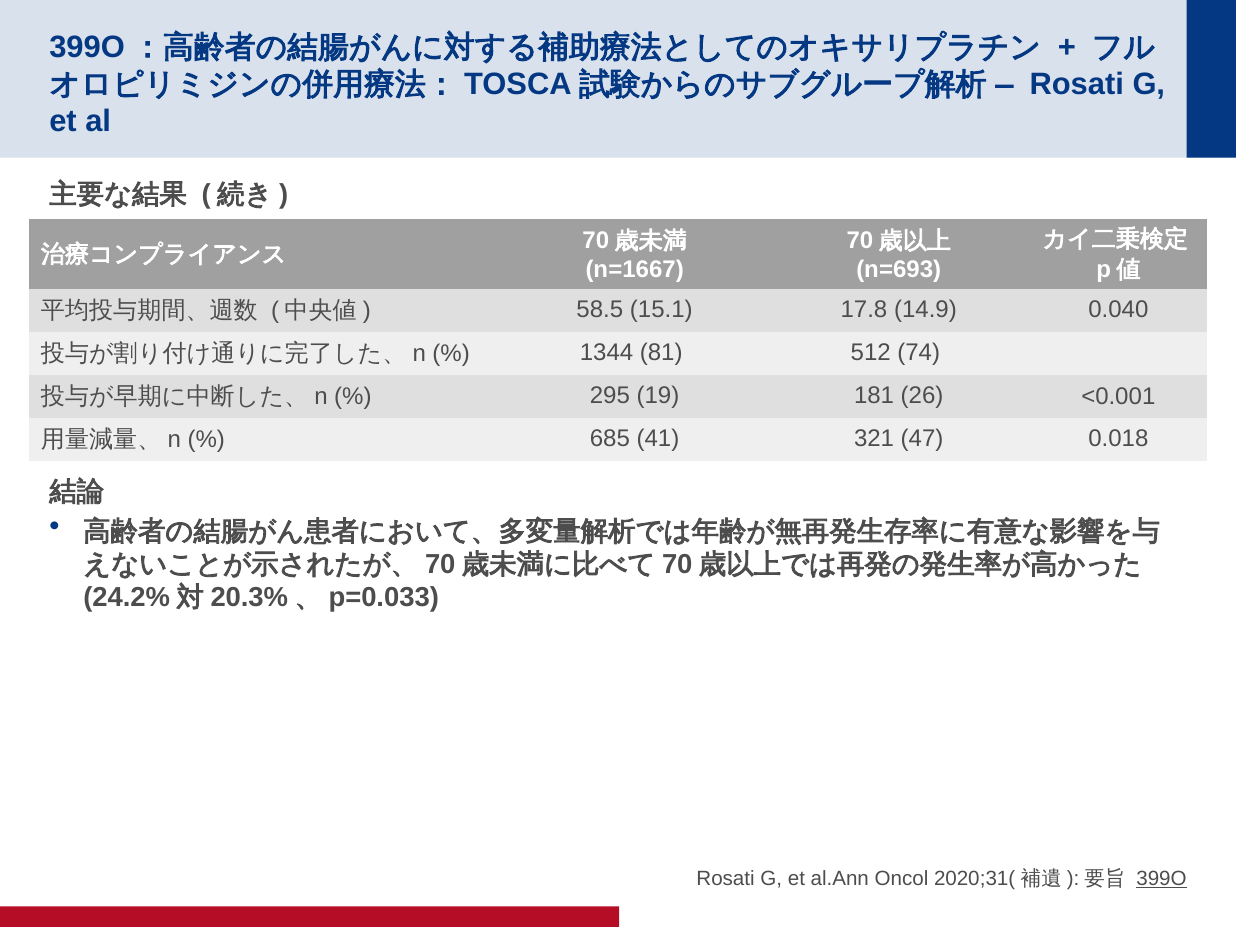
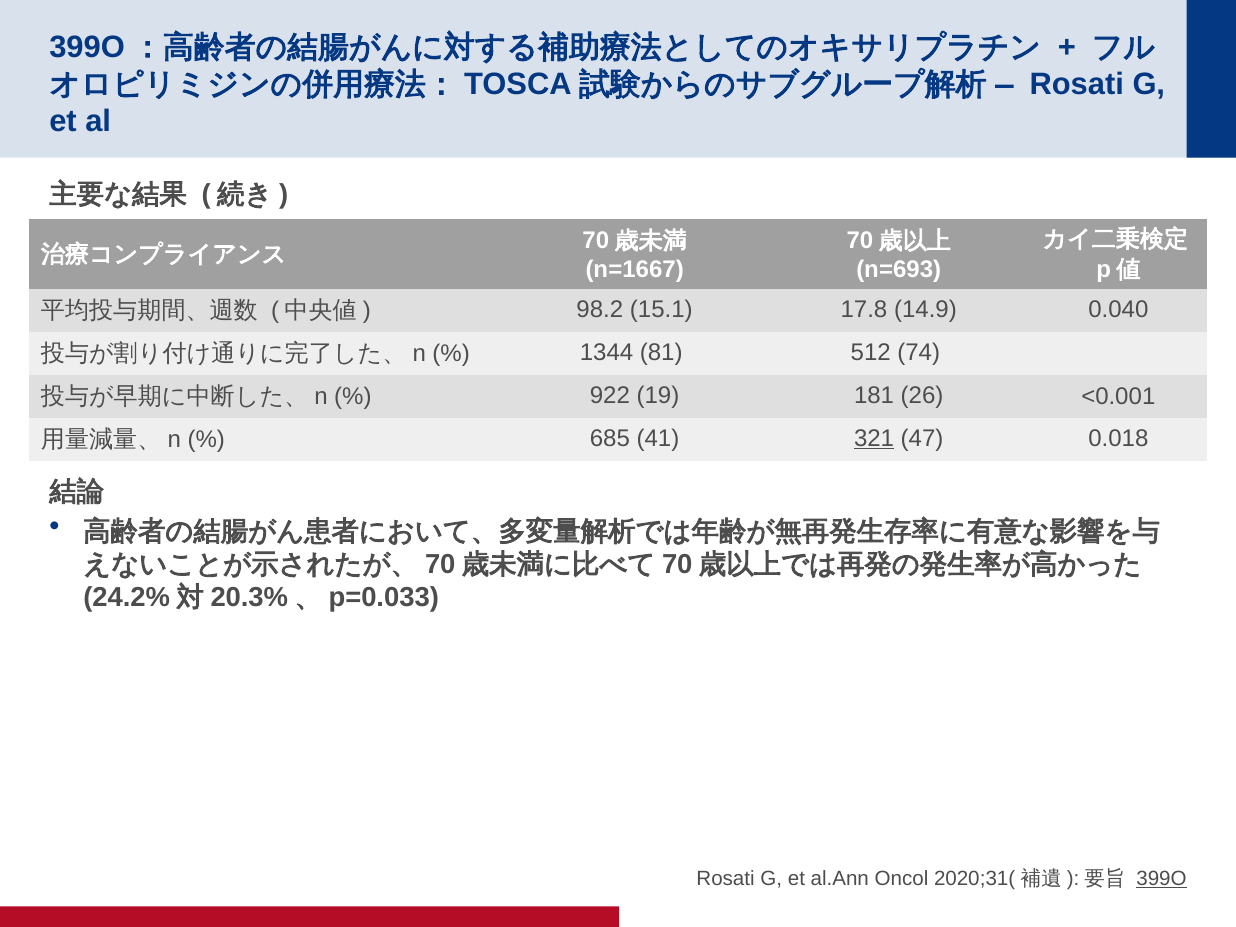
58.5: 58.5 -> 98.2
295: 295 -> 922
321 underline: none -> present
